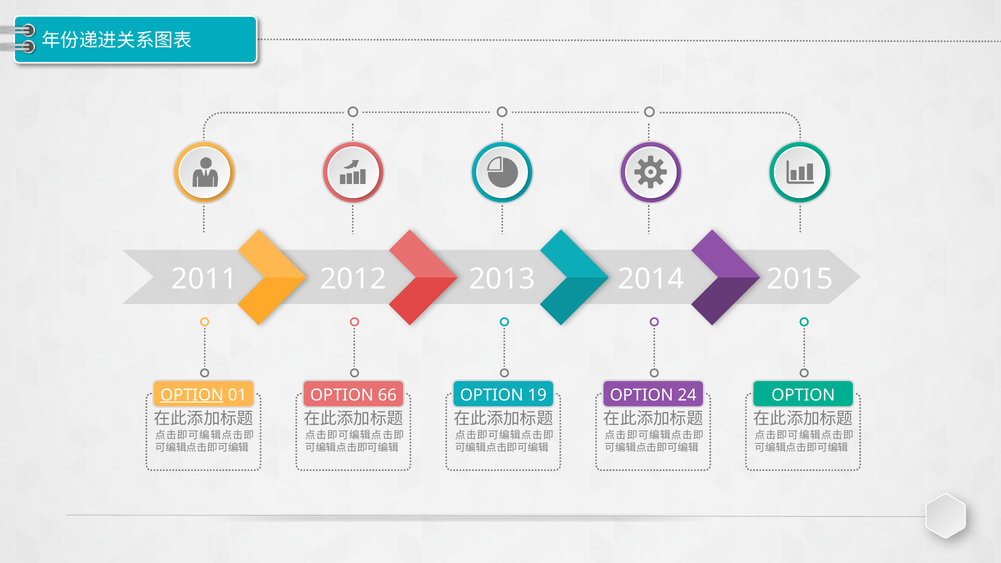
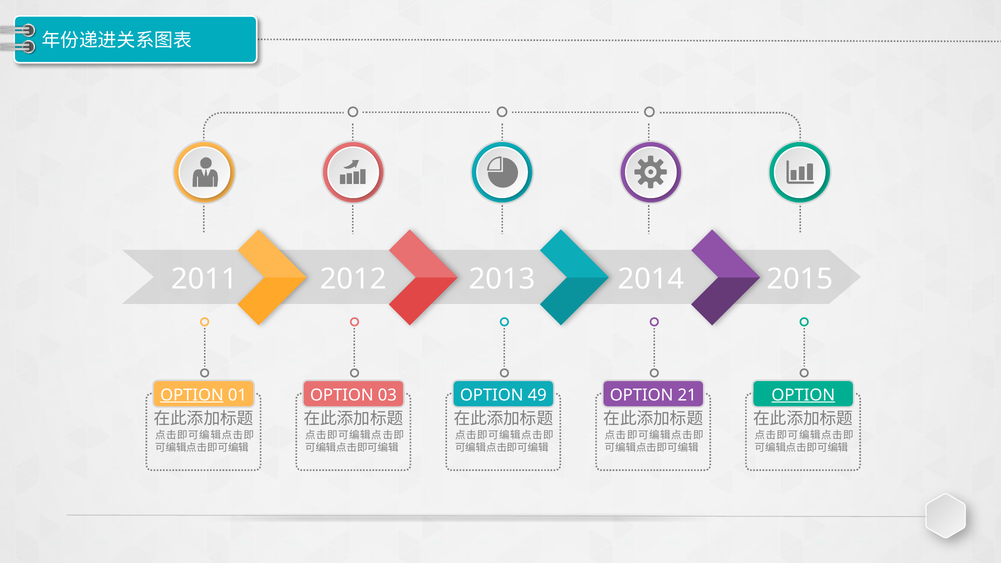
66: 66 -> 03
19: 19 -> 49
24: 24 -> 21
OPTION at (803, 395) underline: none -> present
